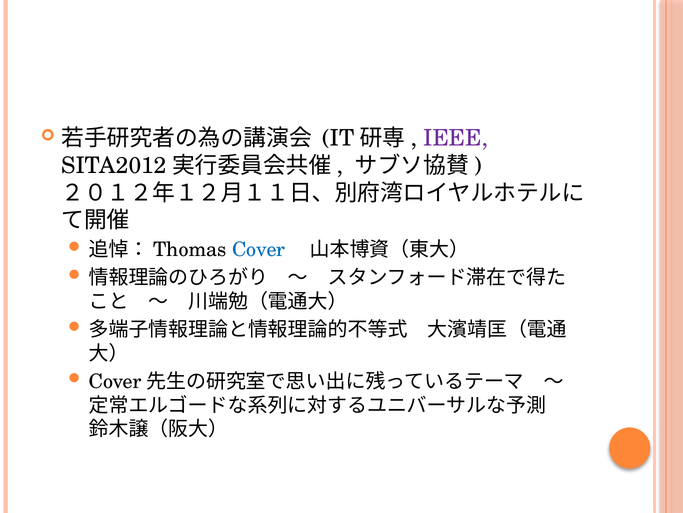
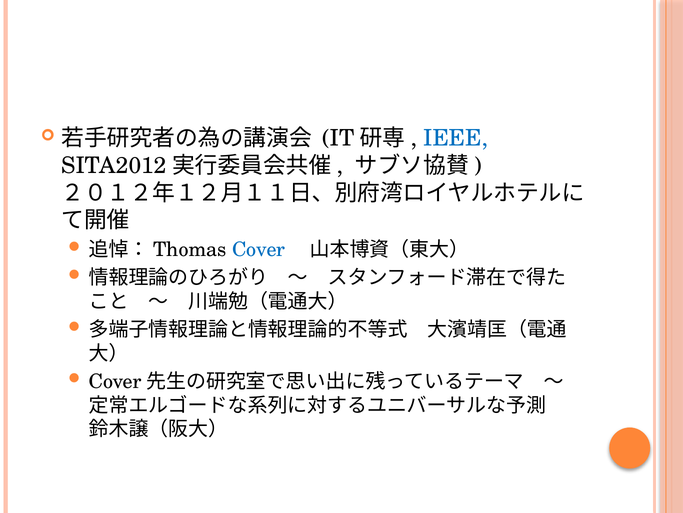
IEEE colour: purple -> blue
